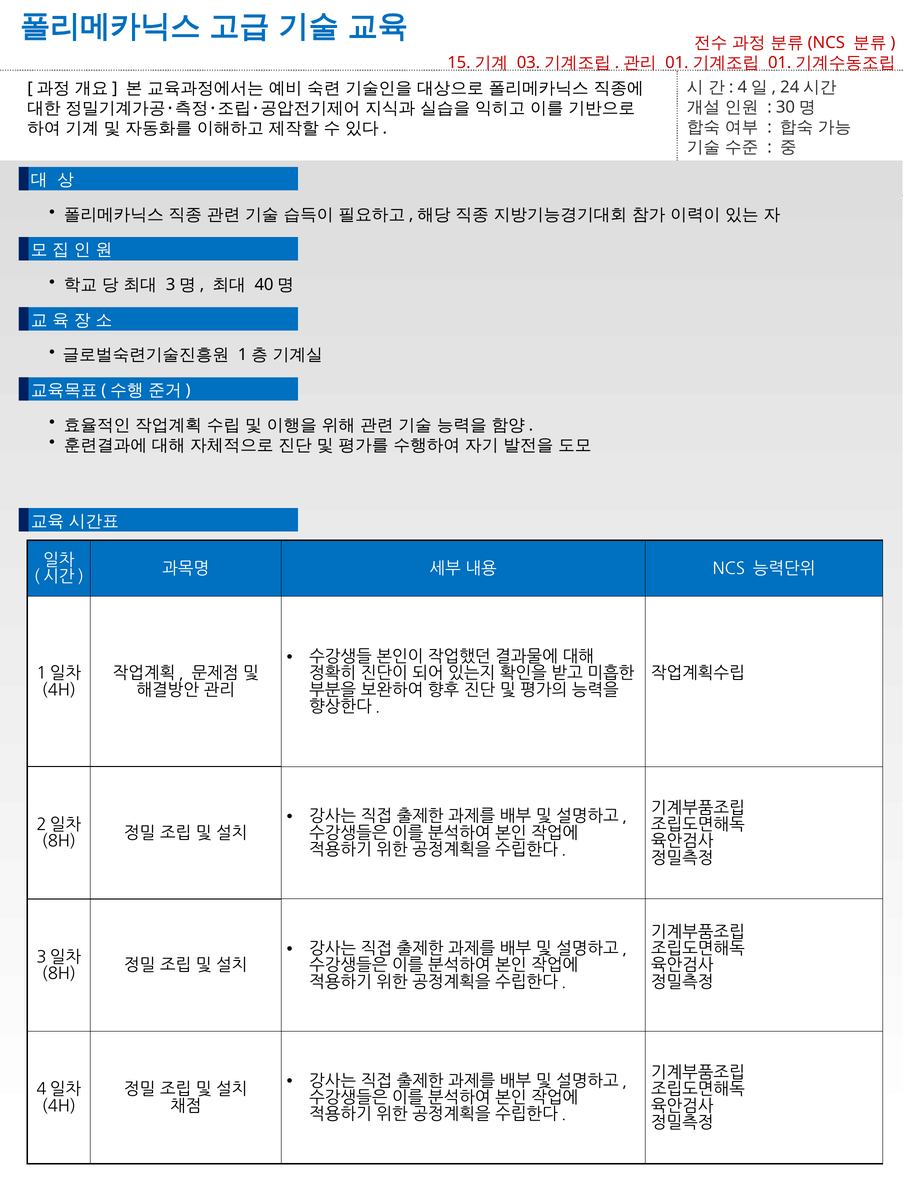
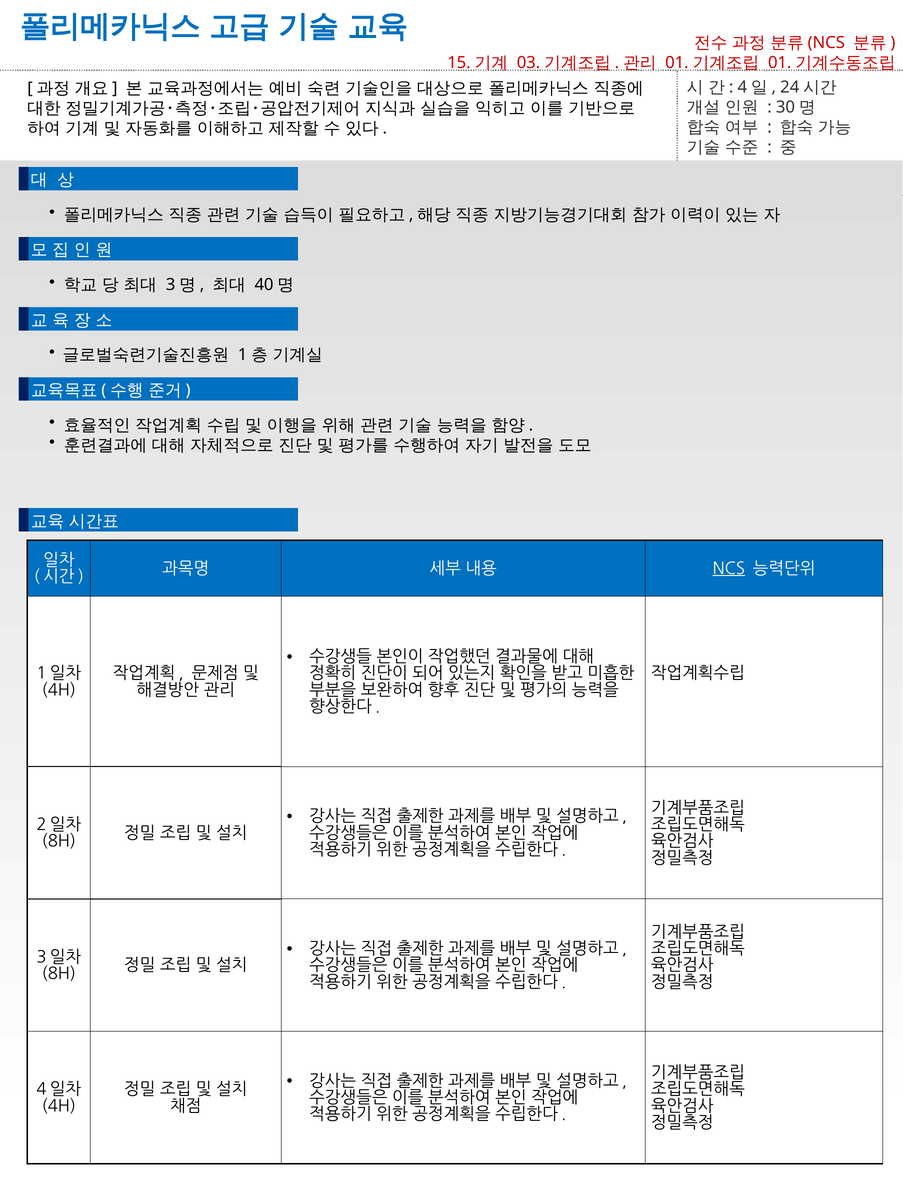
NCS underline: none -> present
